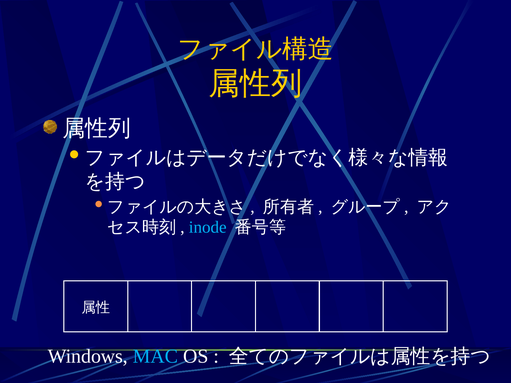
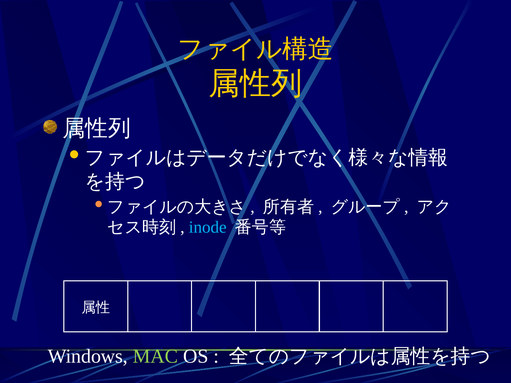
MAC colour: light blue -> light green
